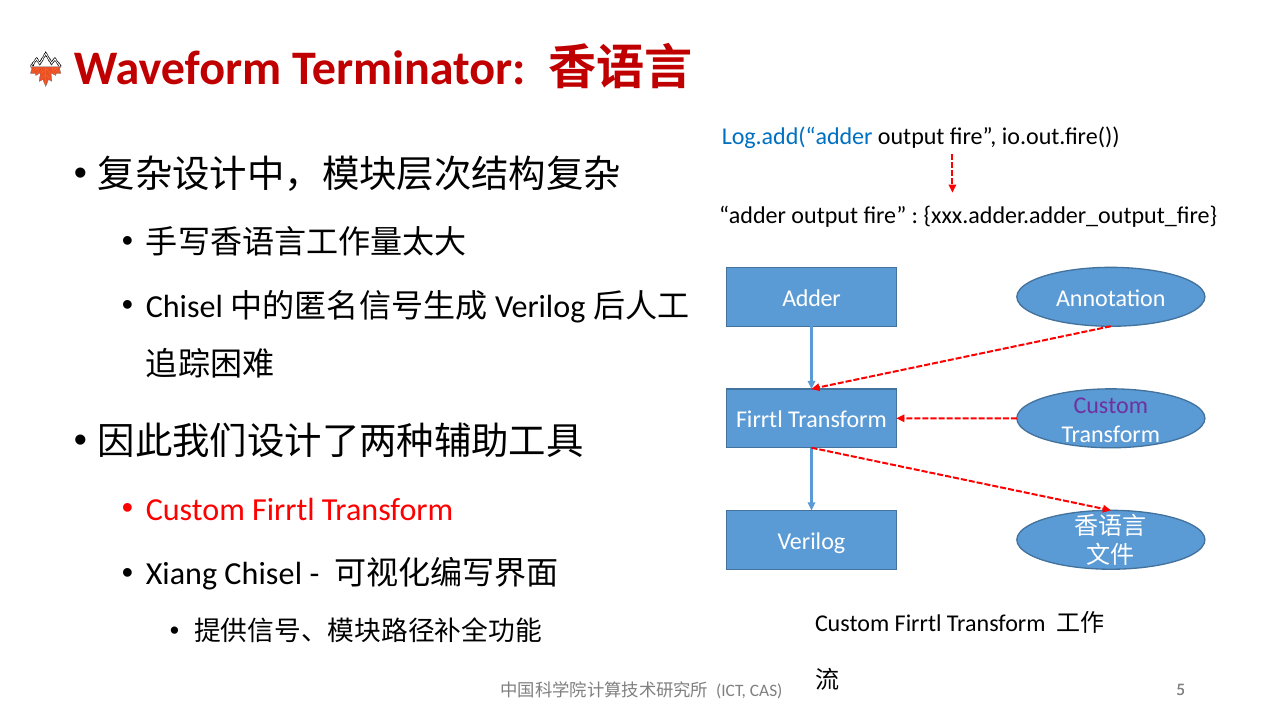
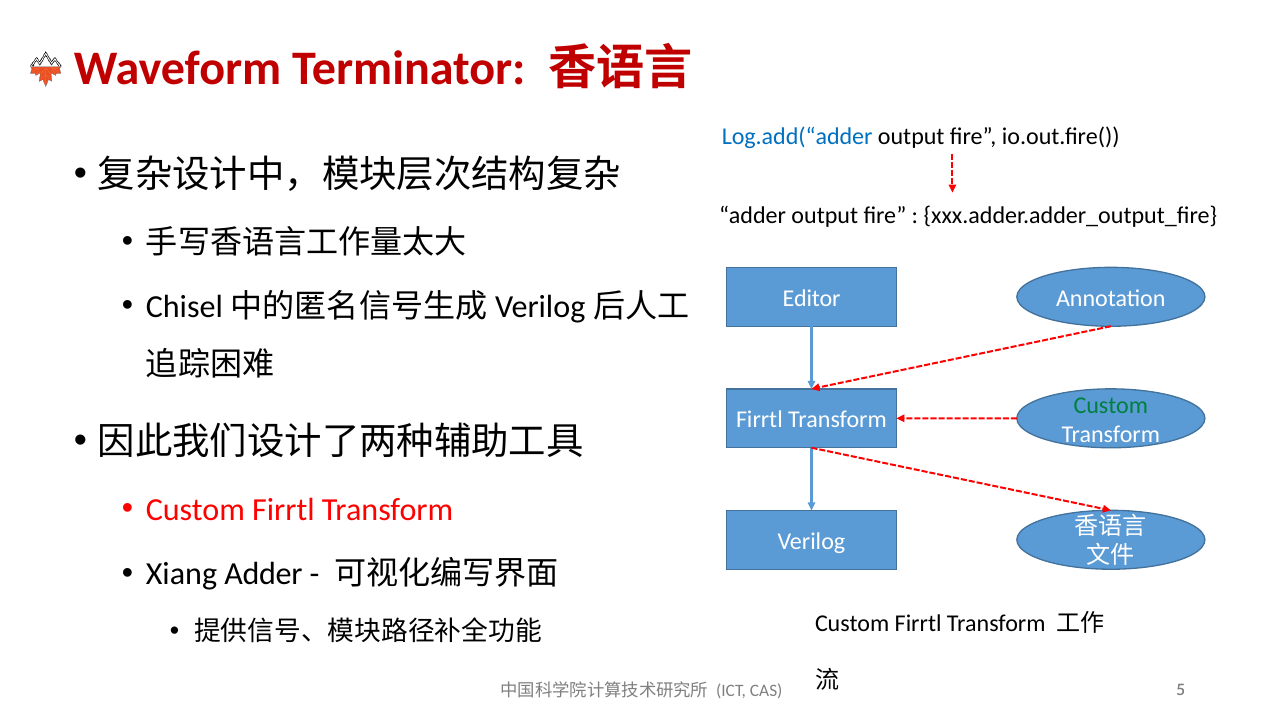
Adder at (812, 298): Adder -> Editor
Custom at (1111, 405) colour: purple -> green
Xiang Chisel: Chisel -> Adder
